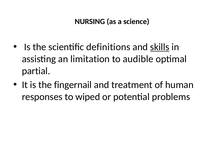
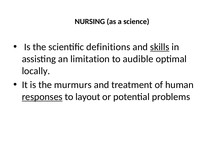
partial: partial -> locally
fingernail: fingernail -> murmurs
responses underline: none -> present
wiped: wiped -> layout
